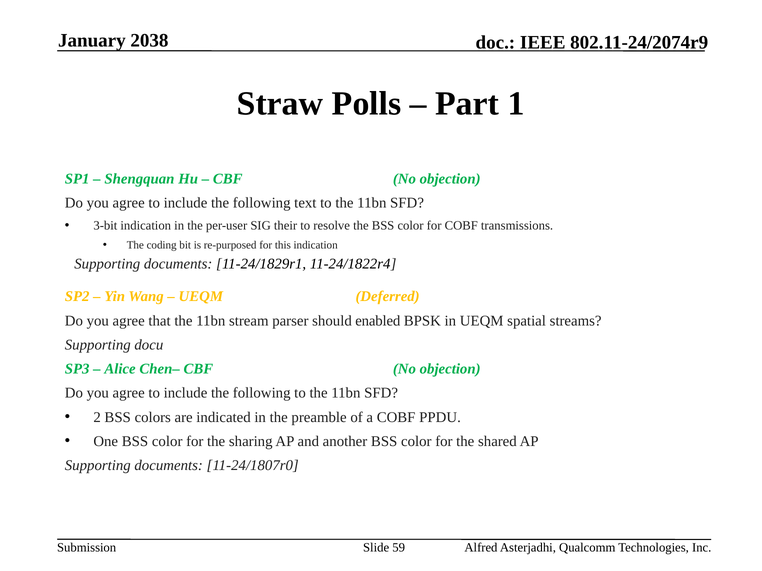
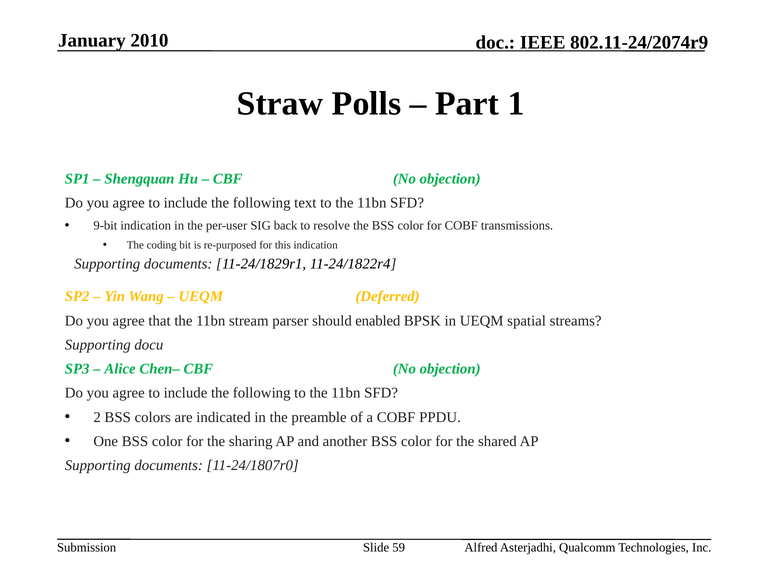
2038: 2038 -> 2010
3-bit: 3-bit -> 9-bit
their: their -> back
